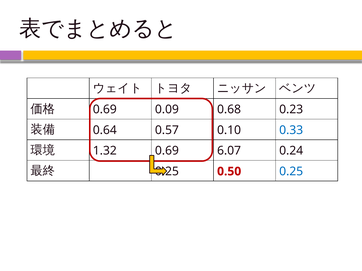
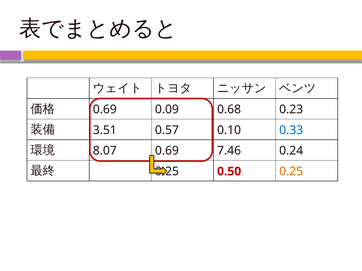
0.64: 0.64 -> 3.51
1.32: 1.32 -> 8.07
6.07: 6.07 -> 7.46
0.25 at (291, 172) colour: blue -> orange
